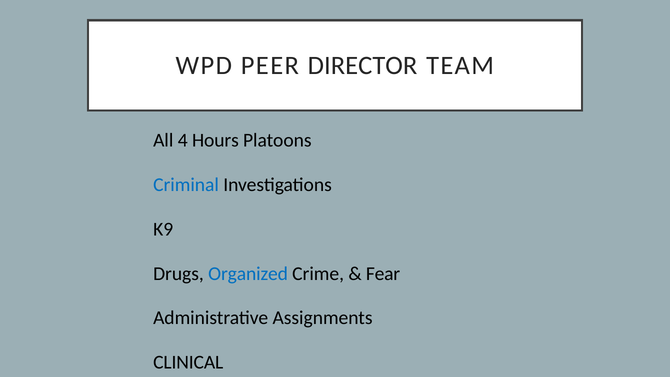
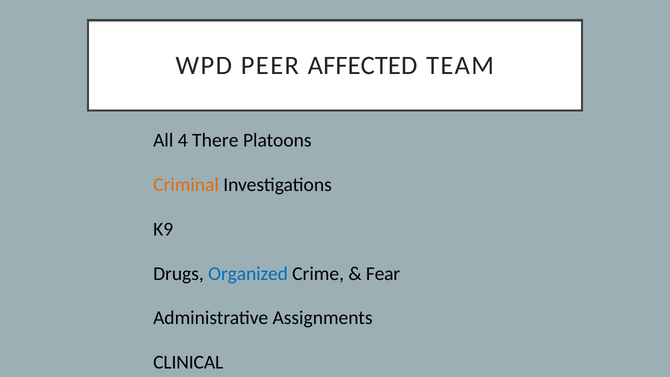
DIRECTOR: DIRECTOR -> AFFECTED
Hours: Hours -> There
Criminal colour: blue -> orange
